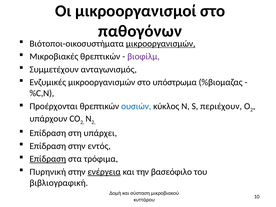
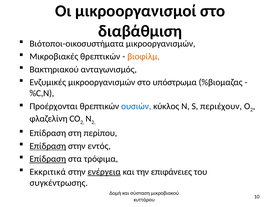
παθογόνων: παθογόνων -> διαβάθμιση
μικροοργανισμών at (161, 44) underline: present -> none
βιοφίλμ colour: purple -> orange
Συμμετέχουν: Συμμετέχουν -> Βακτηριακού
υπάρχουν: υπάρχουν -> φλαζελίνη
υπάρχει: υπάρχει -> περίπου
Επίδραση at (48, 146) underline: none -> present
Πυρηνική: Πυρηνική -> Εκκριτικά
βασεόφιλο: βασεόφιλο -> επιφάνειες
βιβλιογραφική: βιβλιογραφική -> συγκέντρωσης
